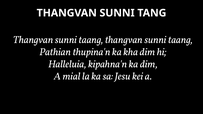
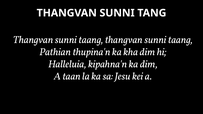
mial: mial -> taan
